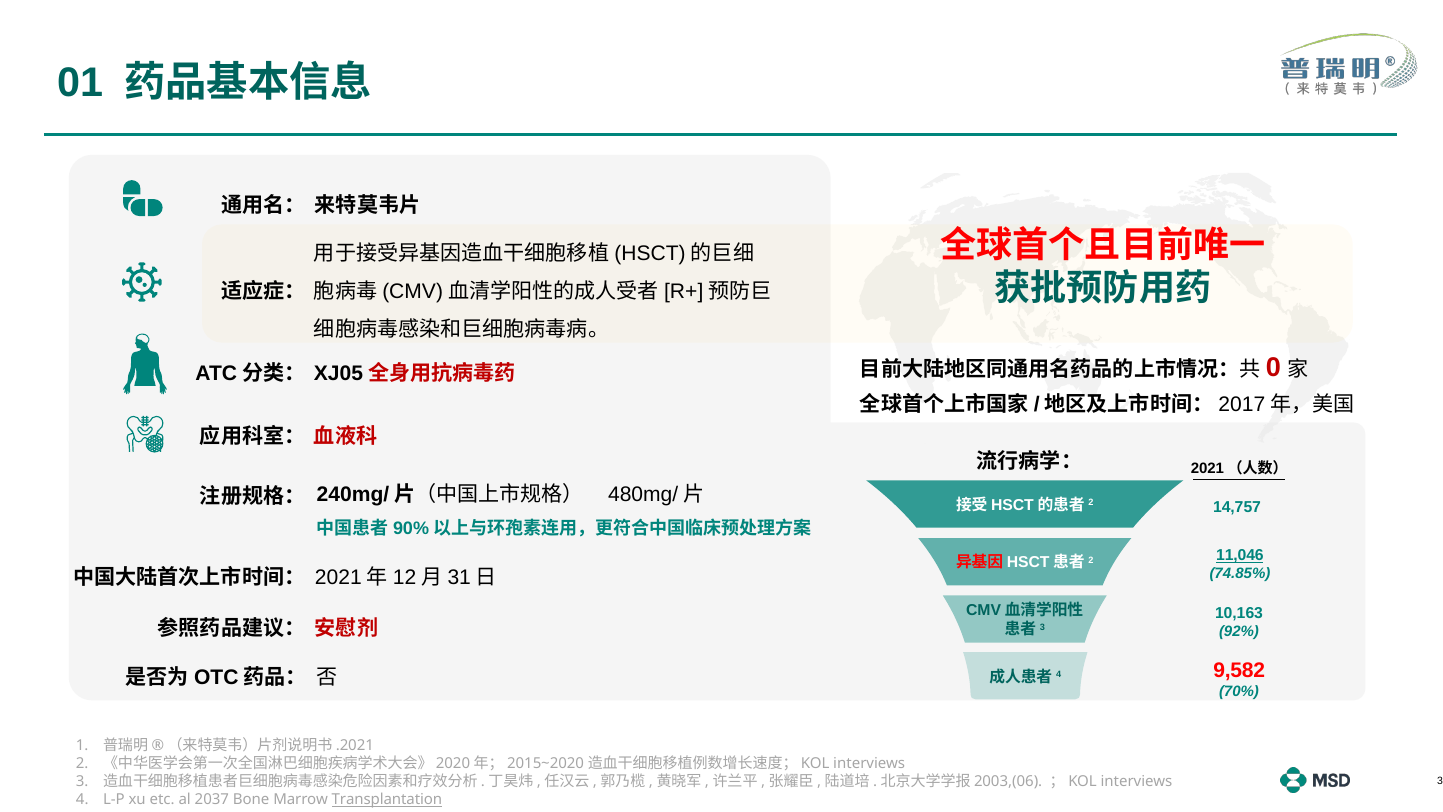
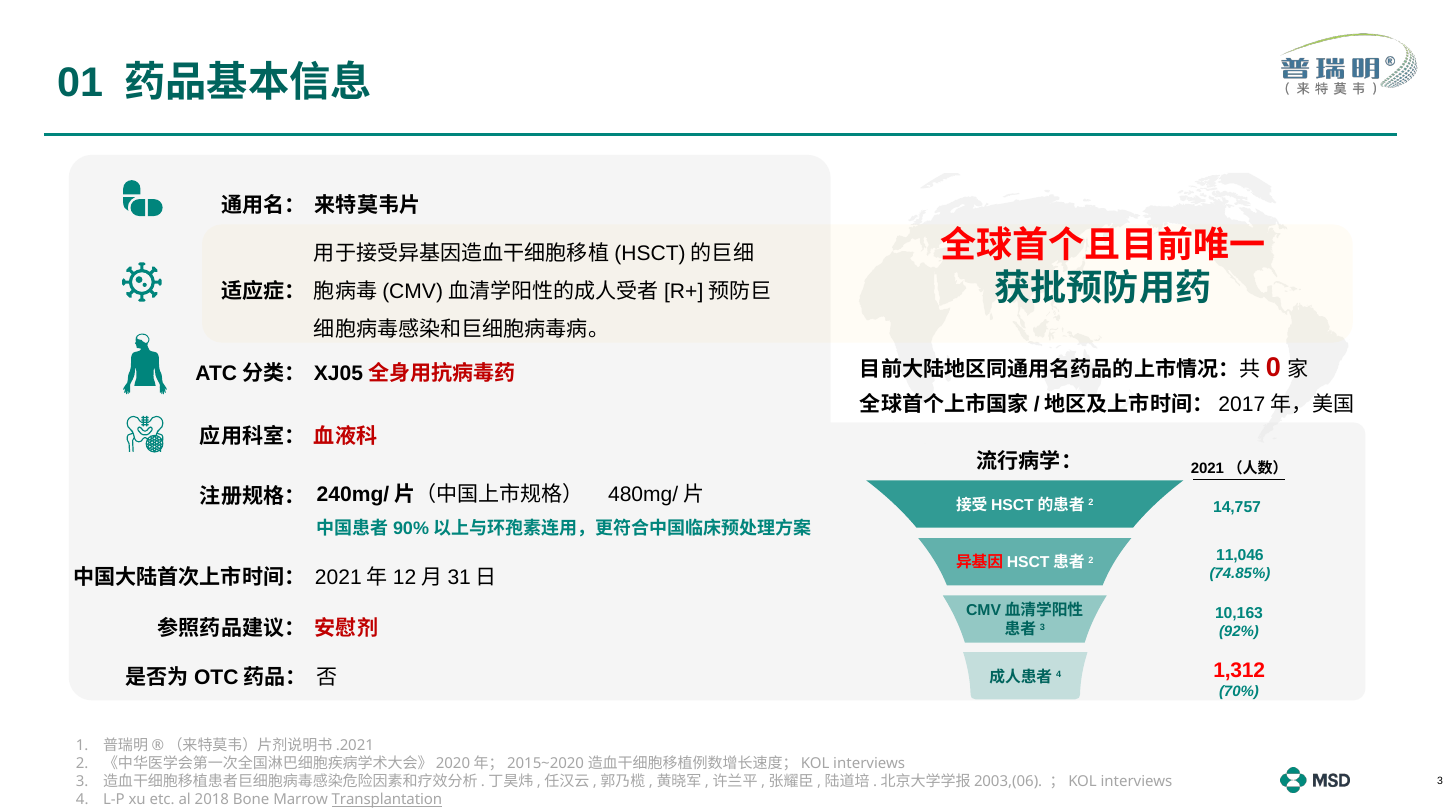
11,046 underline: present -> none
9,582: 9,582 -> 1,312
2037: 2037 -> 2018
